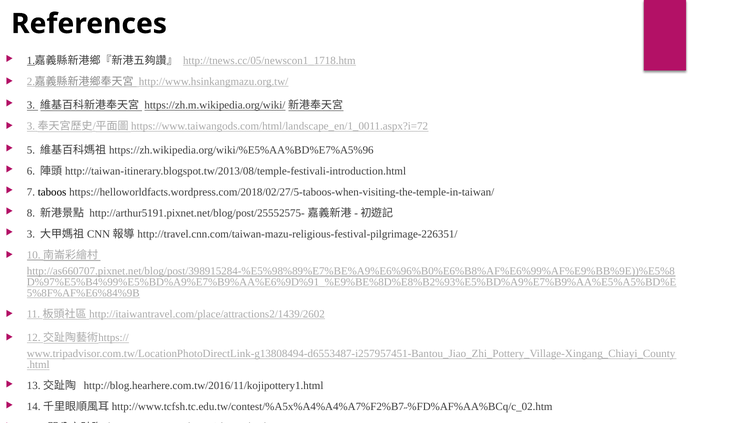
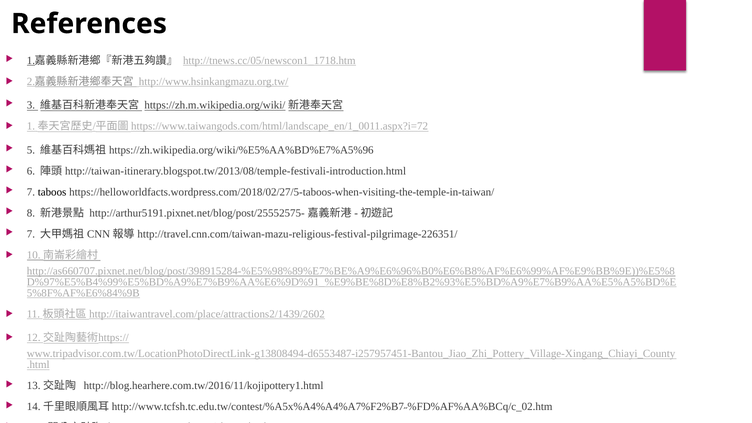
3 at (31, 126): 3 -> 1
3 at (31, 234): 3 -> 7
